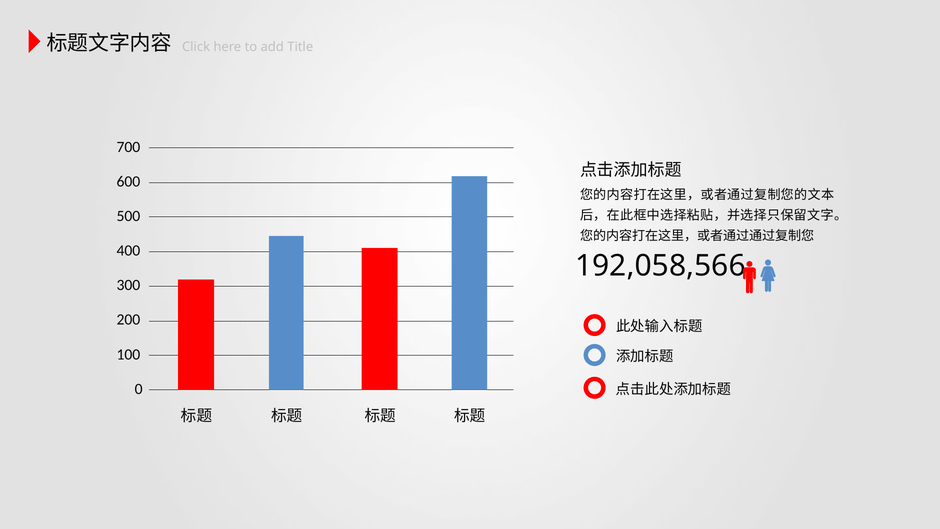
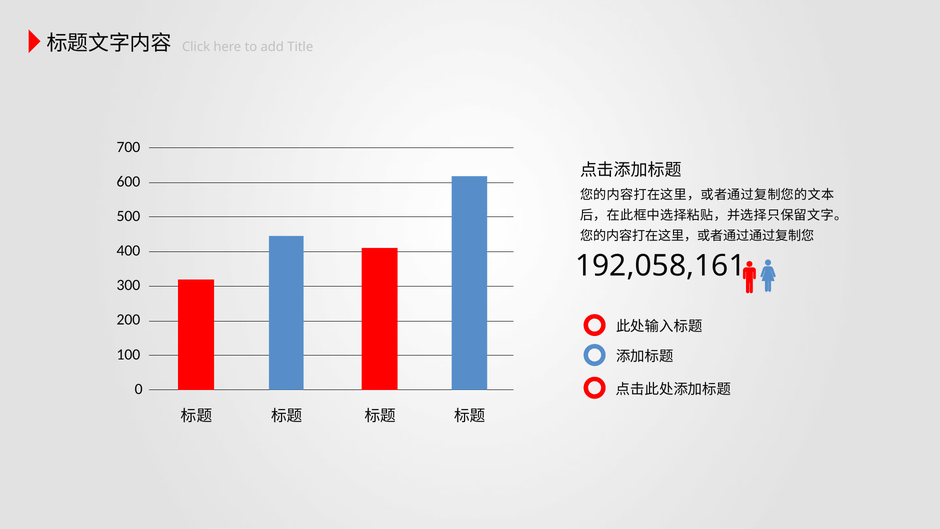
192,058,566: 192,058,566 -> 192,058,161
